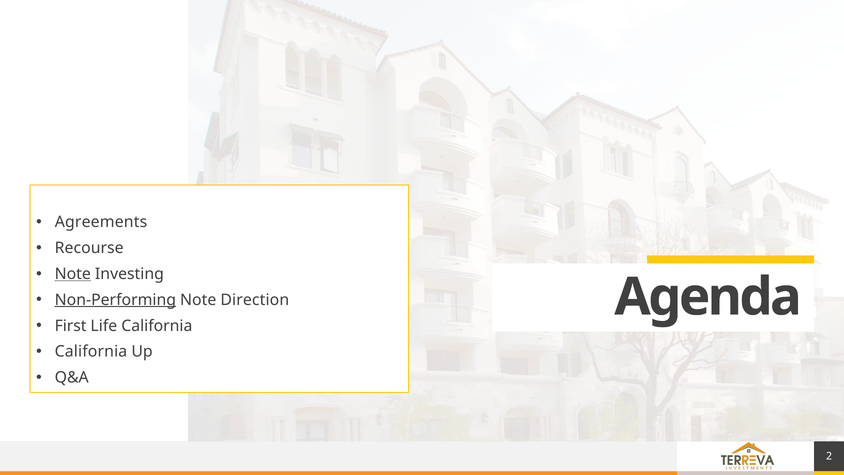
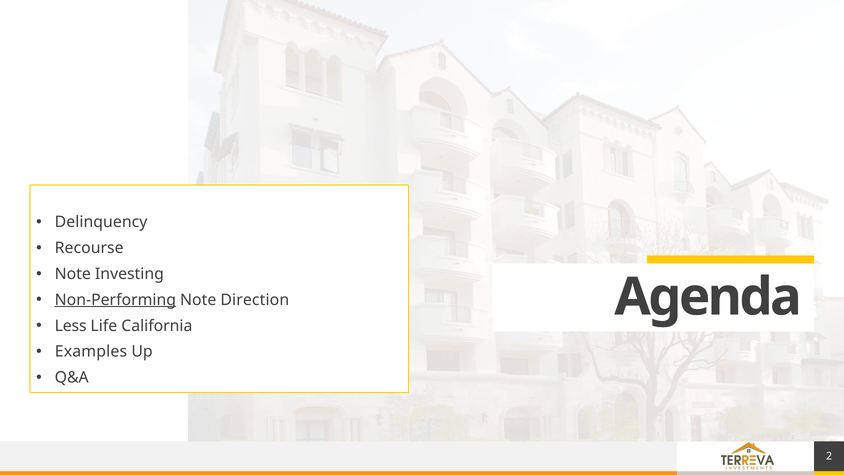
Agreements: Agreements -> Delinquency
Note at (73, 274) underline: present -> none
First: First -> Less
California at (91, 351): California -> Examples
